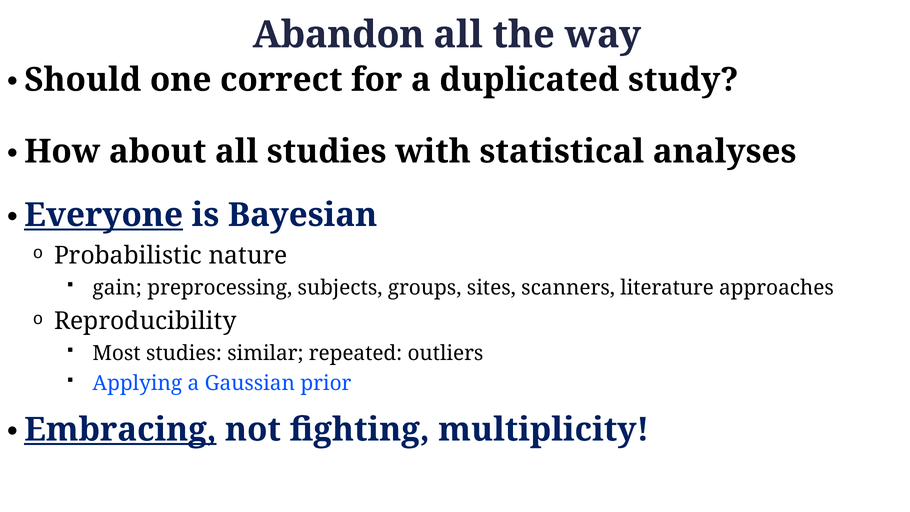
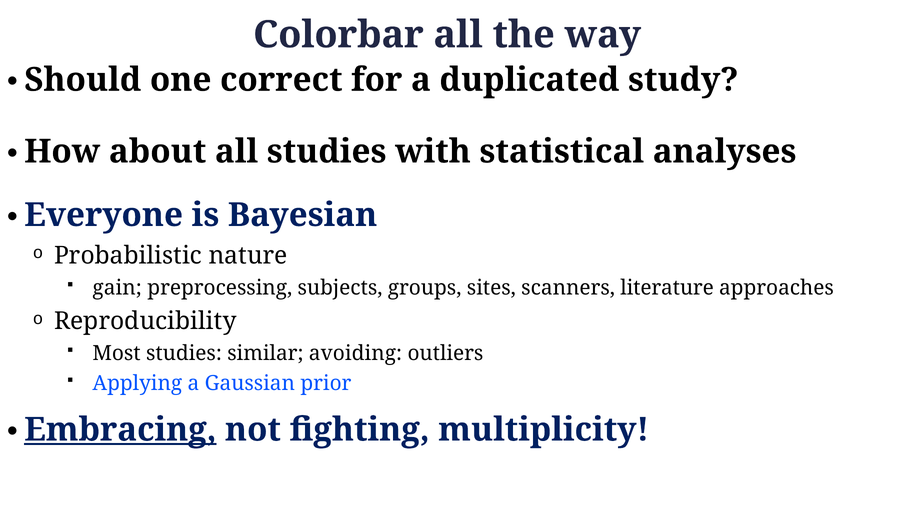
Abandon: Abandon -> Colorbar
Everyone underline: present -> none
repeated: repeated -> avoiding
